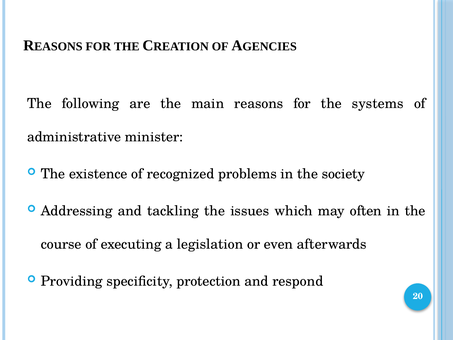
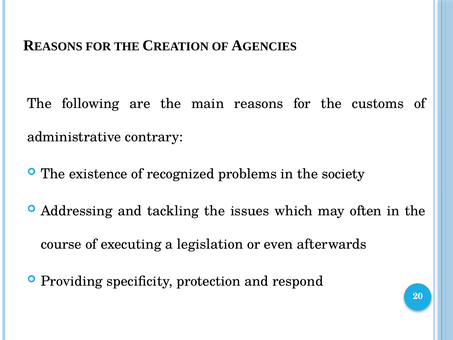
systems: systems -> customs
minister: minister -> contrary
